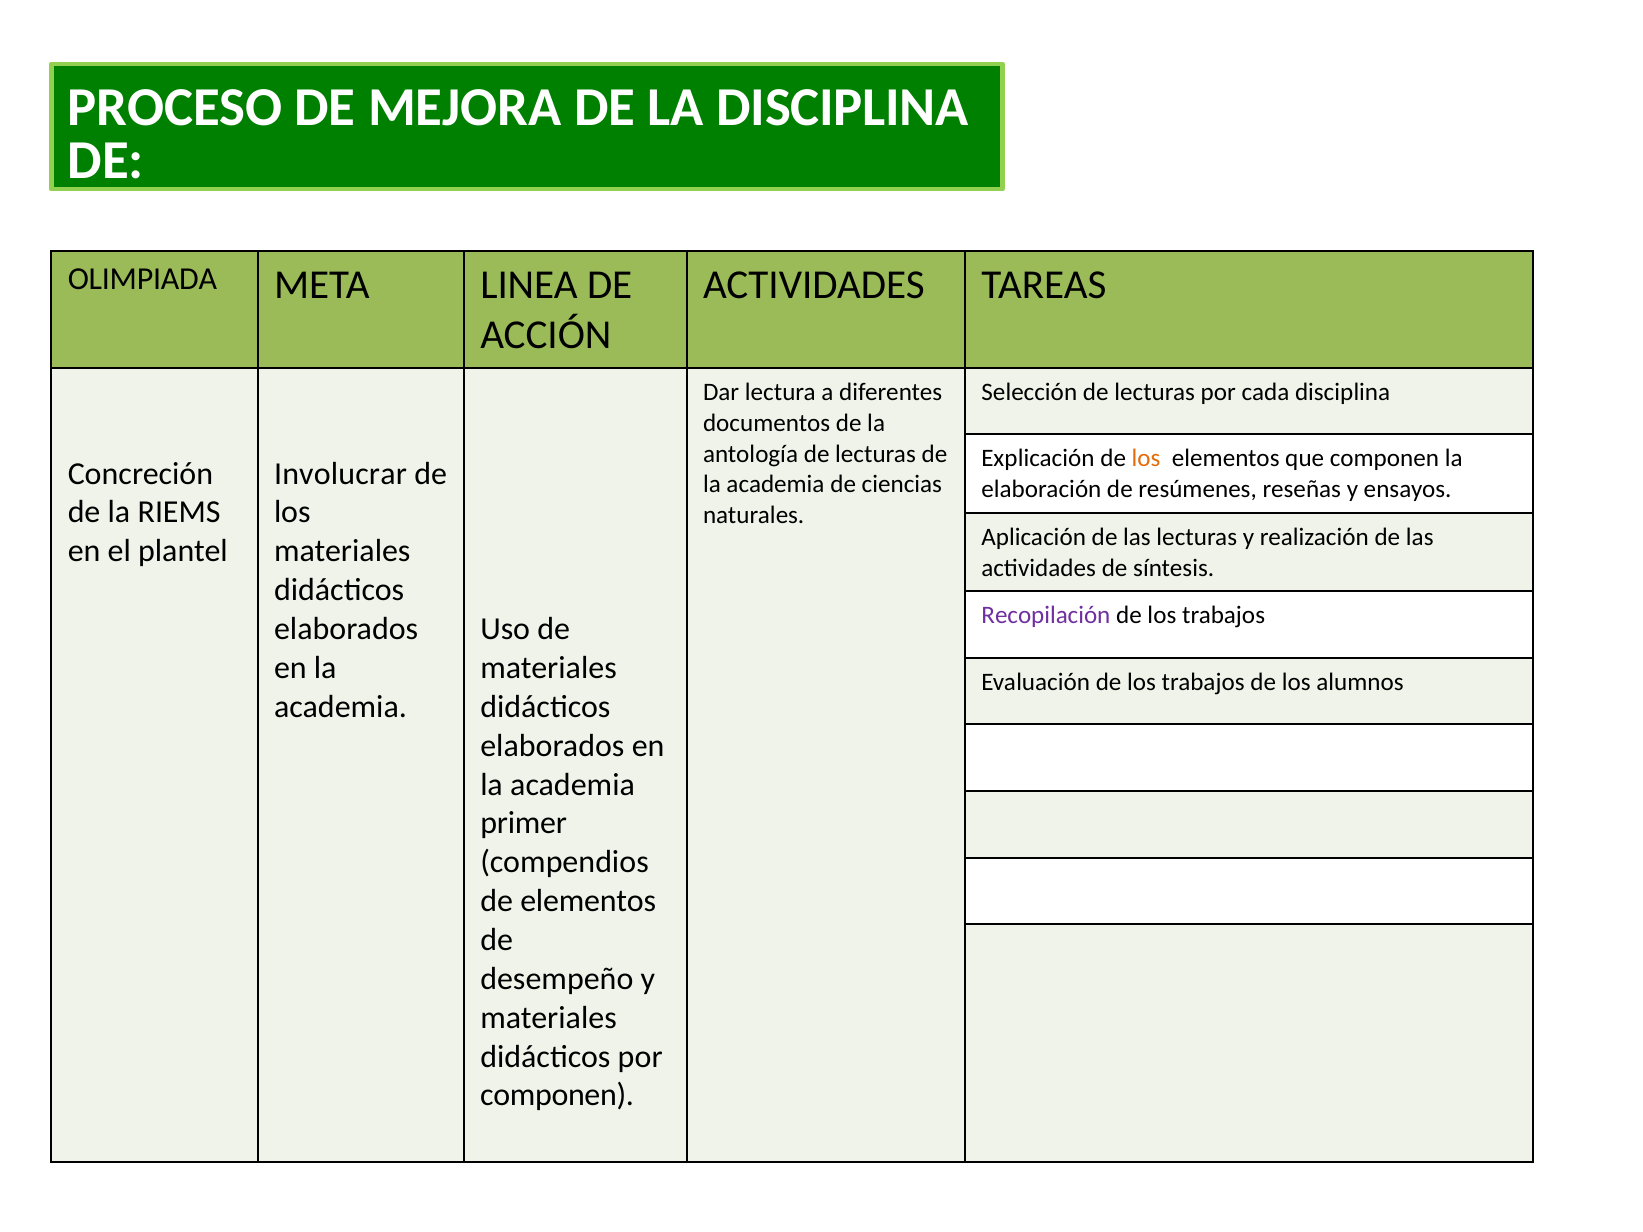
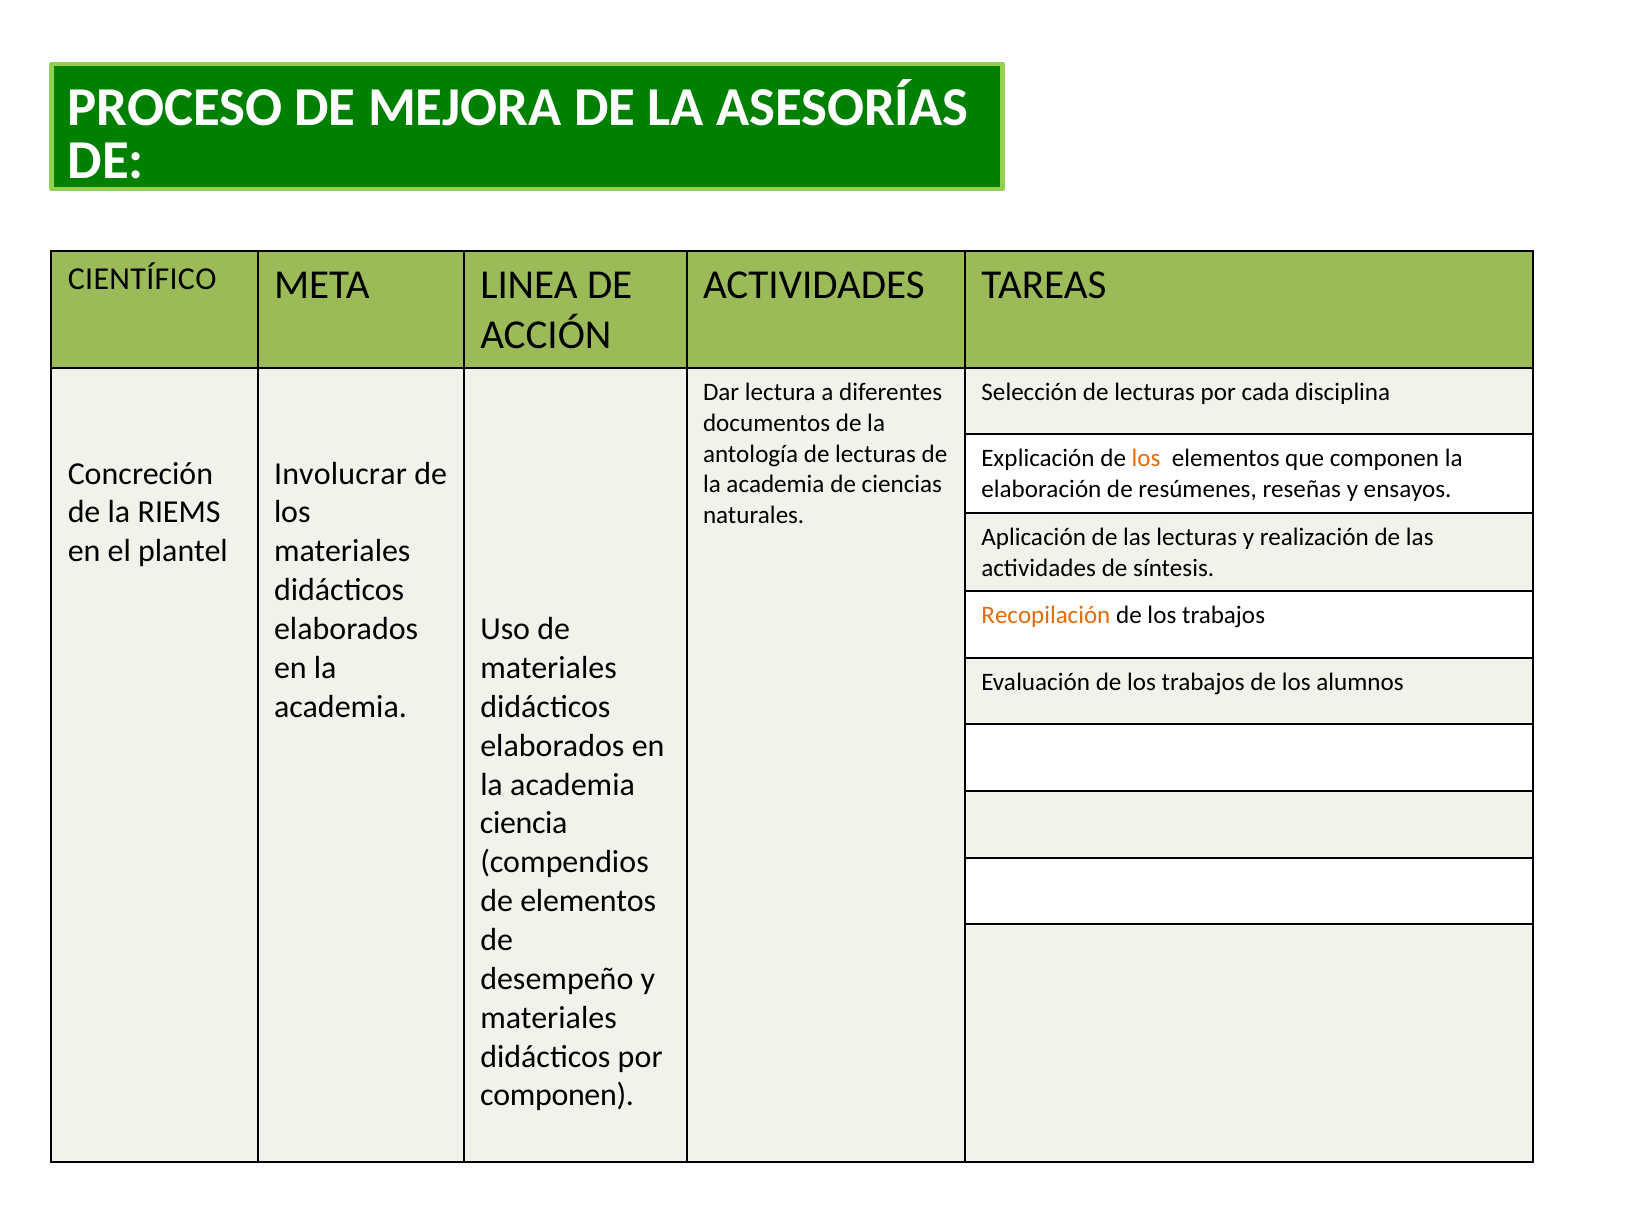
LA DISCIPLINA: DISCIPLINA -> ASESORÍAS
OLIMPIADA: OLIMPIADA -> CIENTÍFICO
Recopilación colour: purple -> orange
primer: primer -> ciencia
